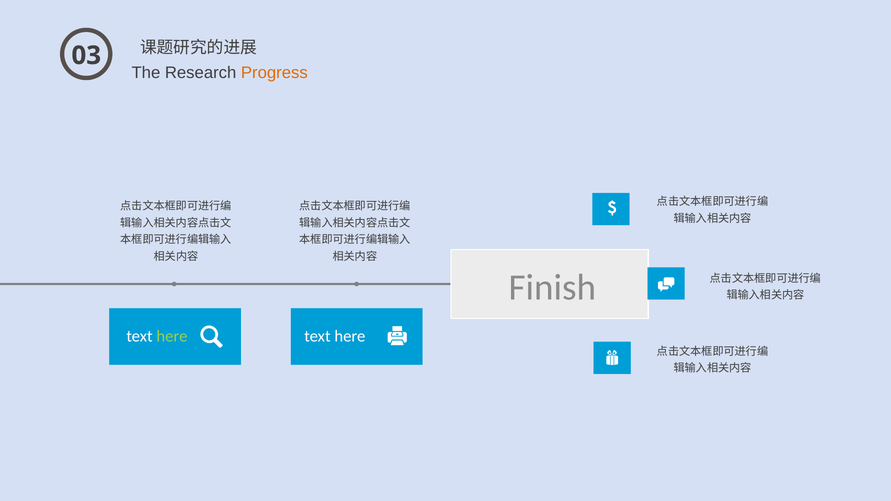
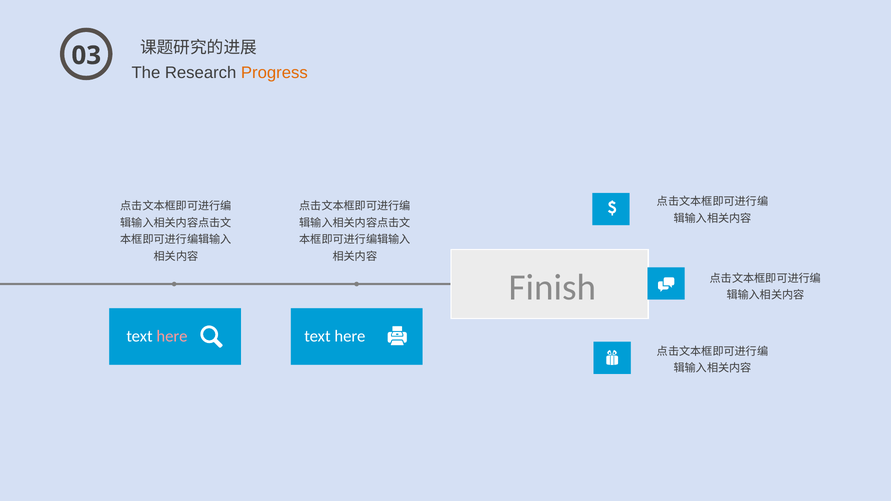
here at (172, 336) colour: light green -> pink
